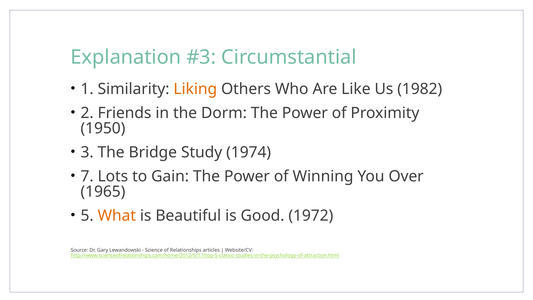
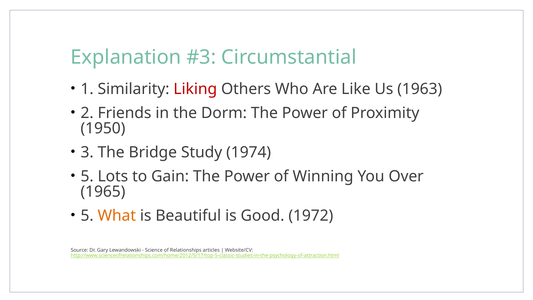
Liking colour: orange -> red
1982: 1982 -> 1963
7 at (87, 176): 7 -> 5
